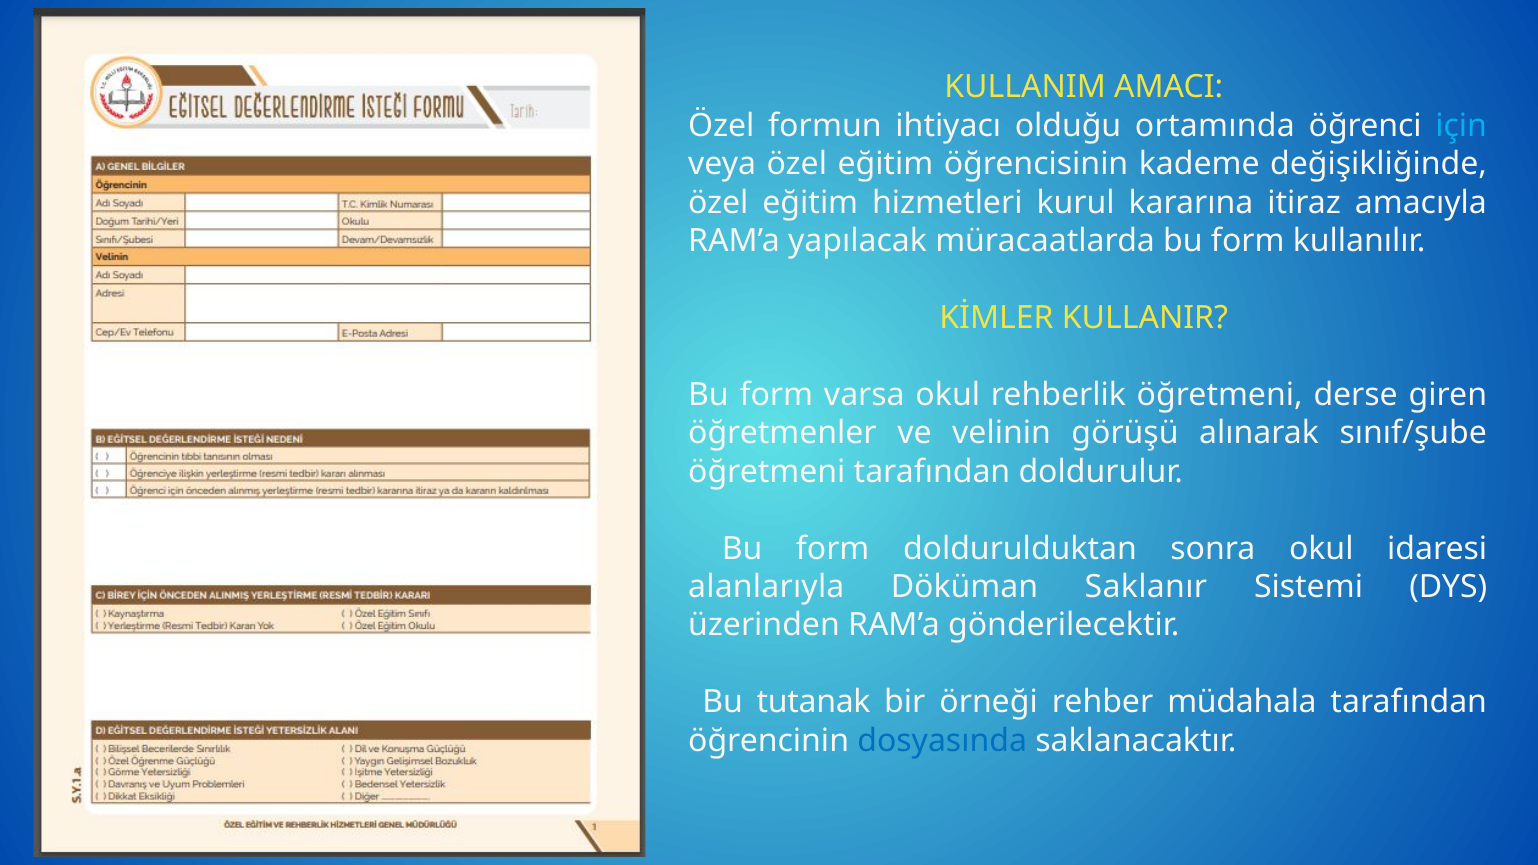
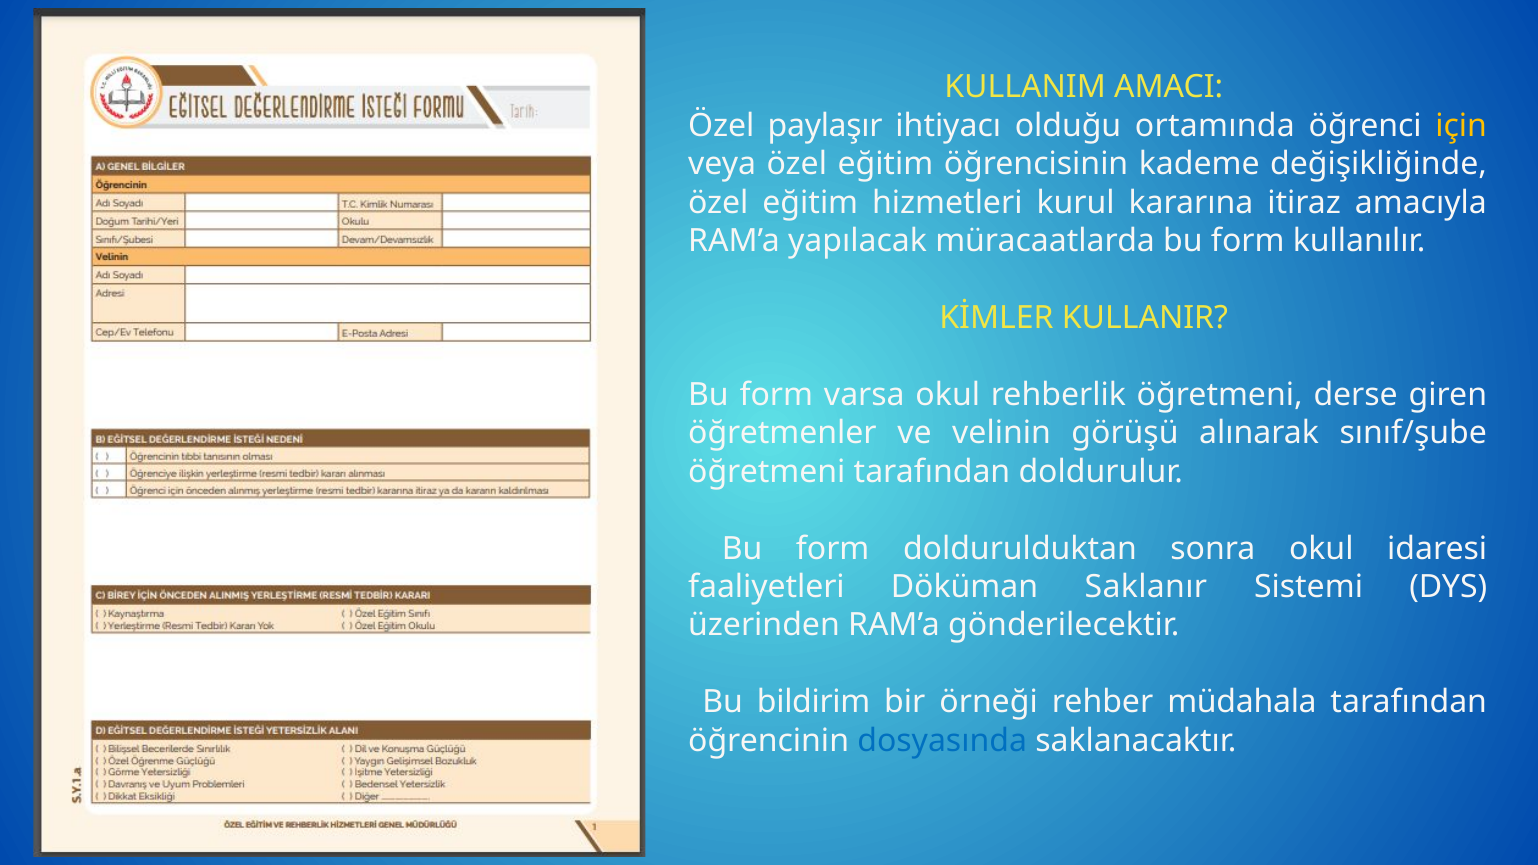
formun: formun -> paylaşır
için colour: light blue -> yellow
alanlarıyla: alanlarıyla -> faaliyetleri
tutanak: tutanak -> bildirim
